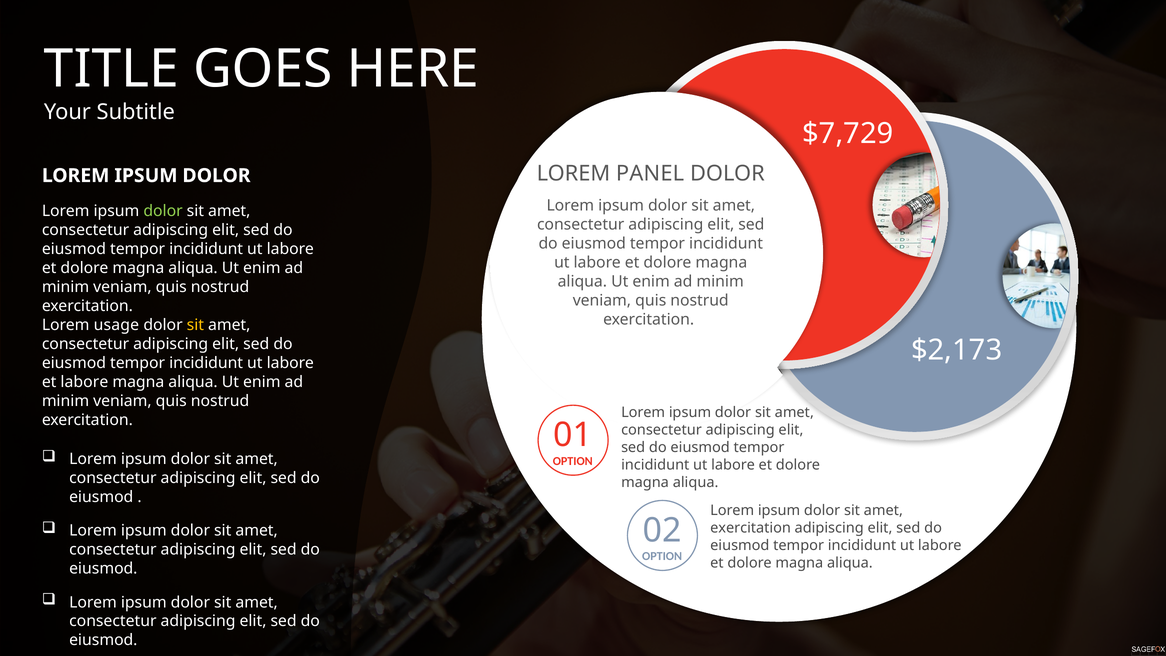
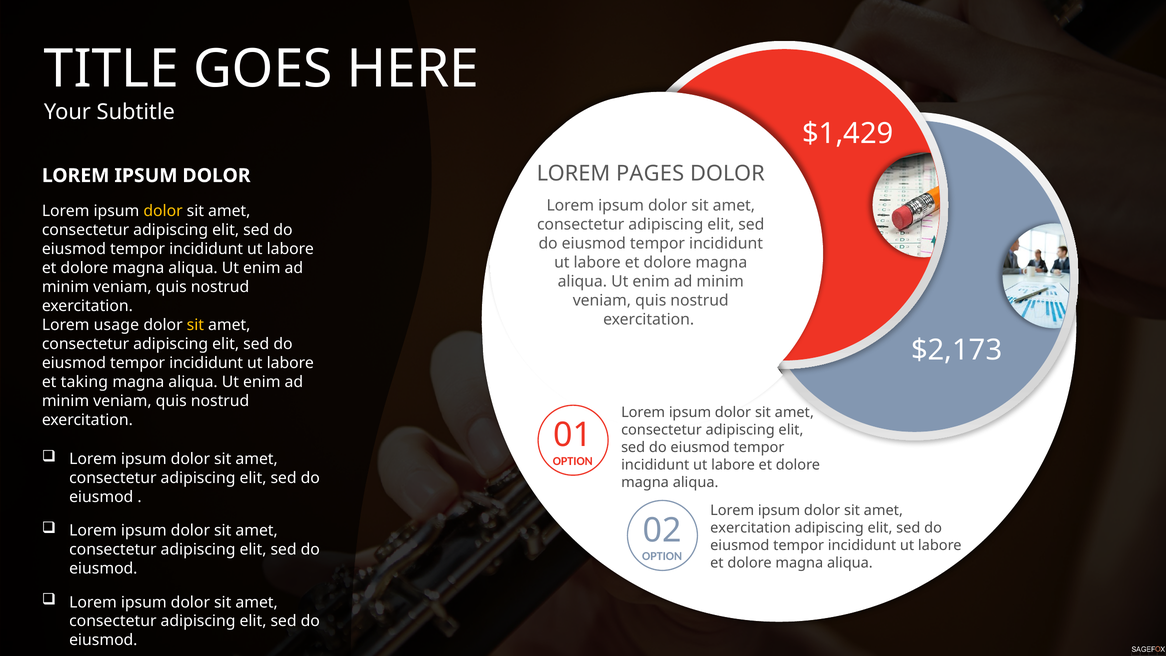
$7,729: $7,729 -> $1,429
PANEL: PANEL -> PAGES
dolor at (163, 211) colour: light green -> yellow
et labore: labore -> taking
